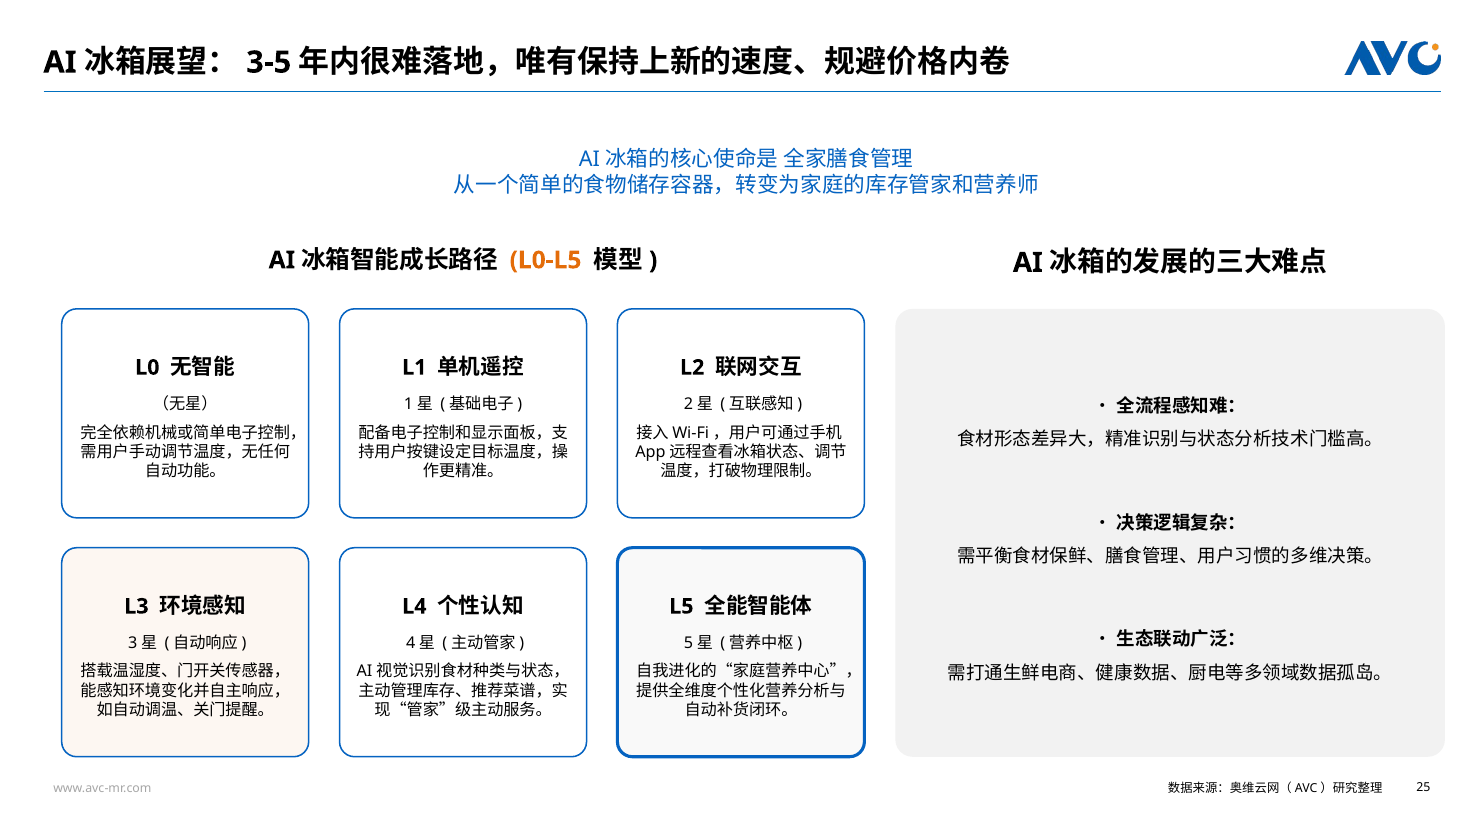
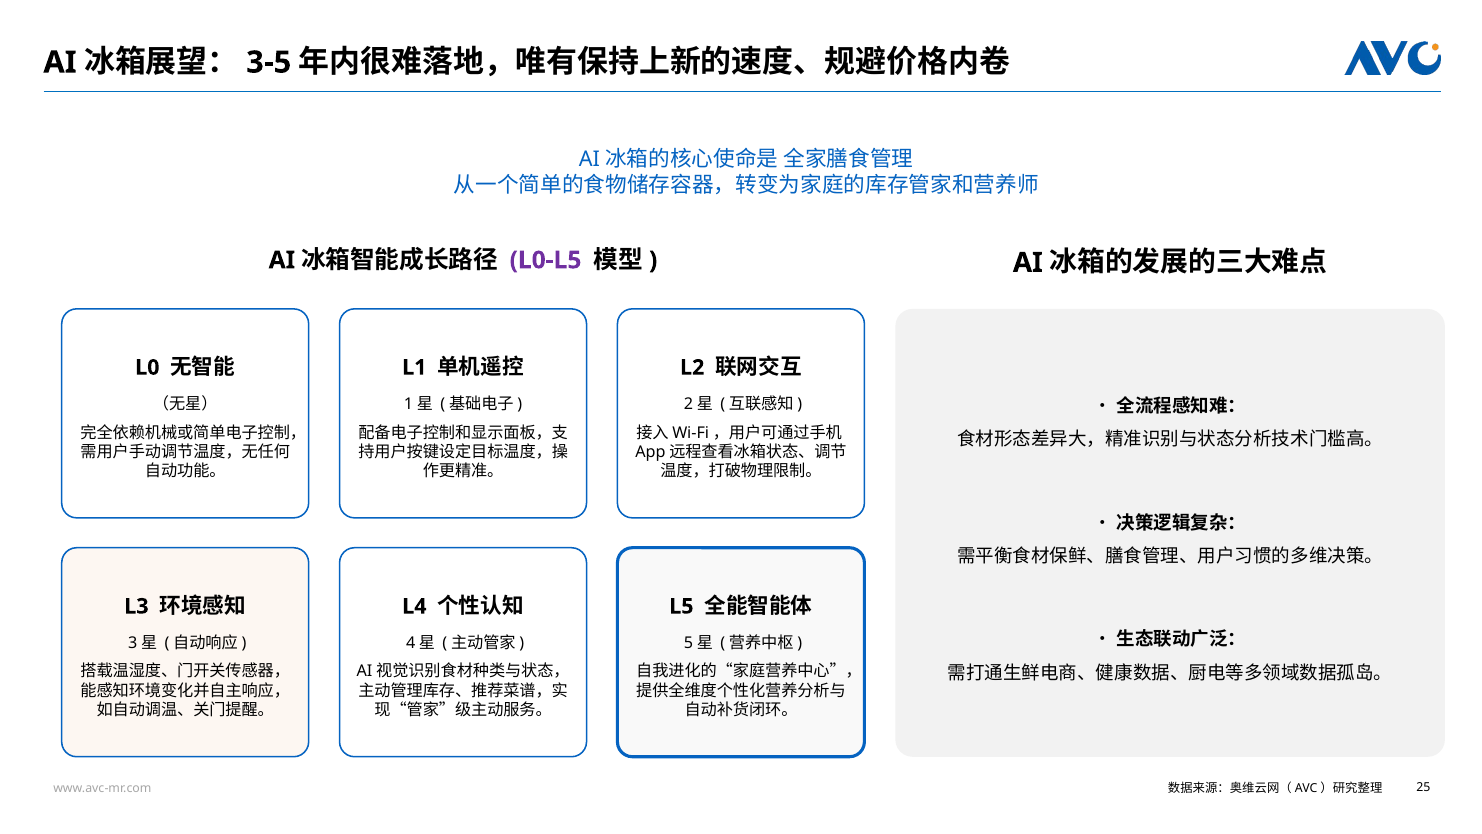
L0-L5 colour: orange -> purple
